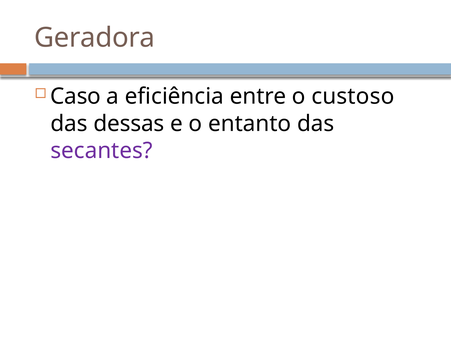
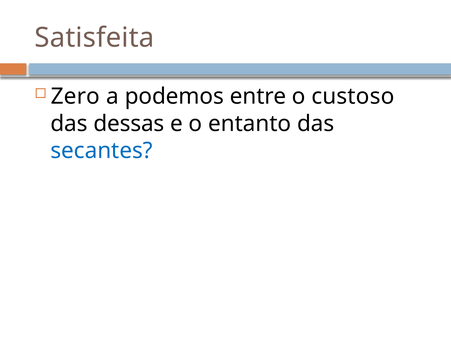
Geradora: Geradora -> Satisfeita
Caso: Caso -> Zero
eficiência: eficiência -> podemos
secantes colour: purple -> blue
